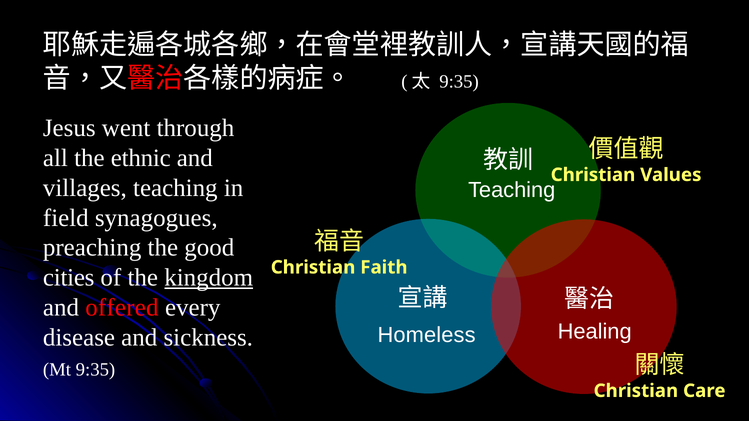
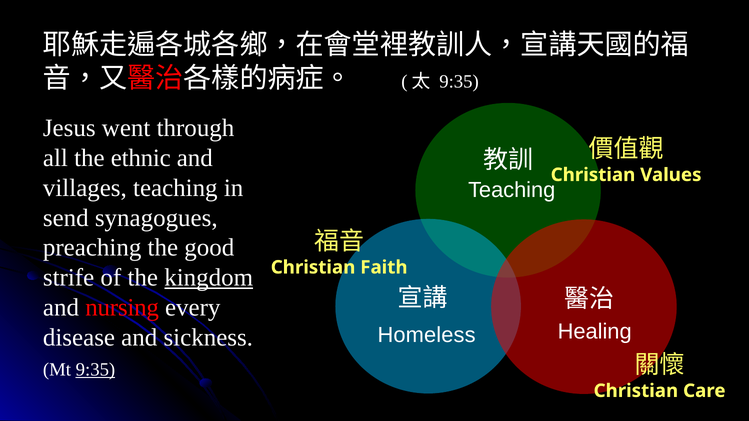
field: field -> send
cities: cities -> strife
offered: offered -> nursing
9:35 at (95, 370) underline: none -> present
